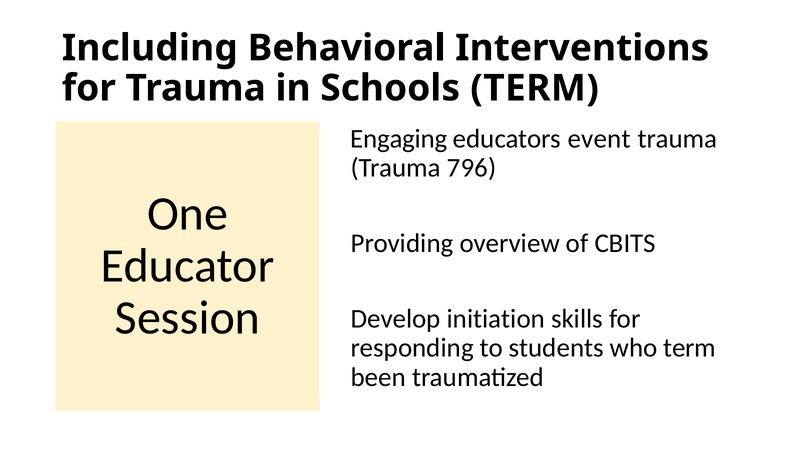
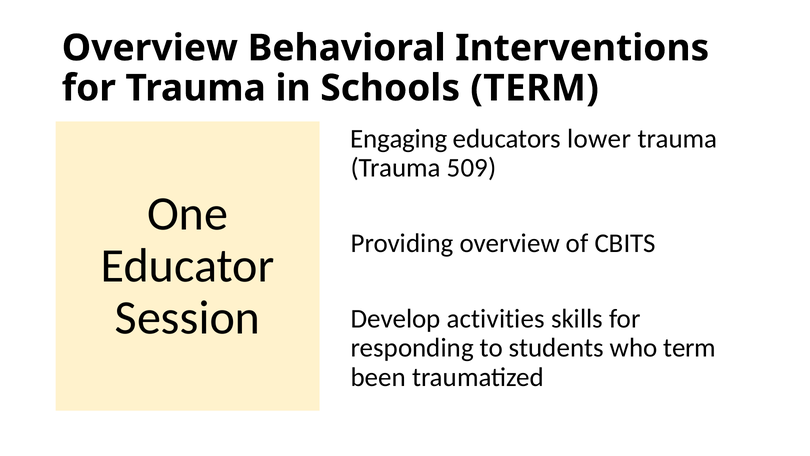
Including at (150, 48): Including -> Overview
event: event -> lower
796: 796 -> 509
initiation: initiation -> activities
